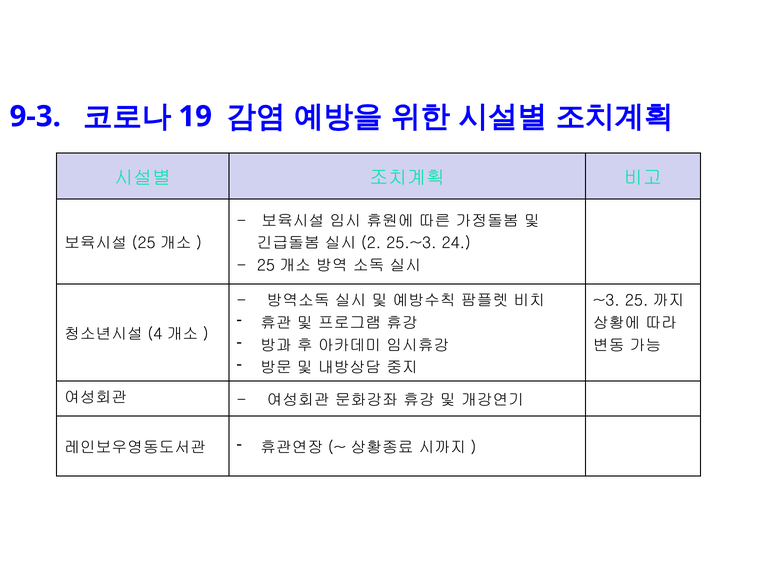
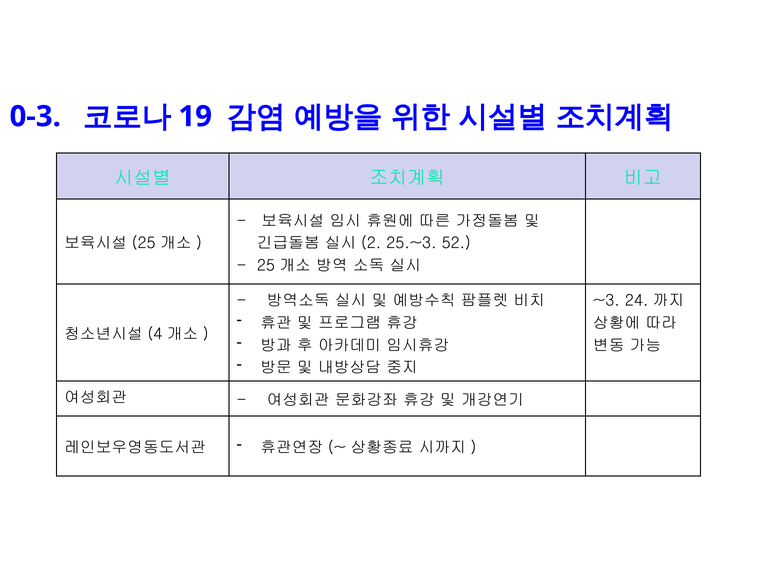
9-3: 9-3 -> 0-3
24: 24 -> 52
~3 25: 25 -> 24
